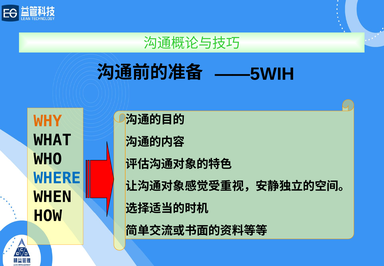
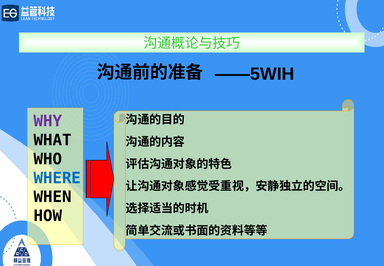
WHY colour: orange -> purple
